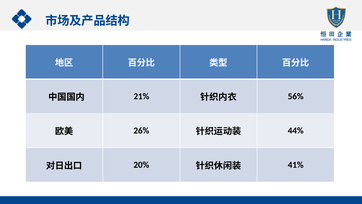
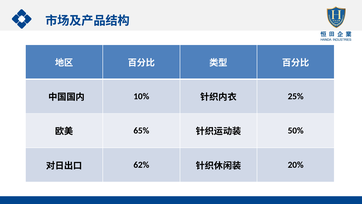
21%: 21% -> 10%
56%: 56% -> 25%
26%: 26% -> 65%
44%: 44% -> 50%
20%: 20% -> 62%
41%: 41% -> 20%
